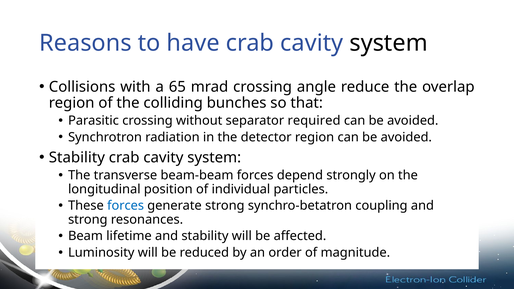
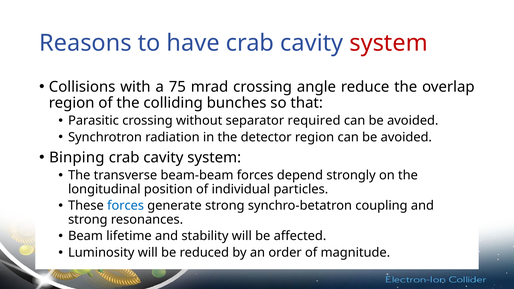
system at (389, 43) colour: black -> red
65: 65 -> 75
Stability at (77, 158): Stability -> Binping
